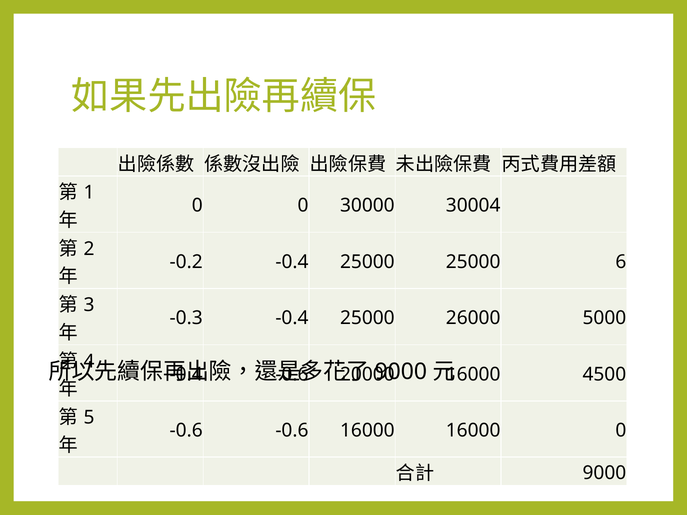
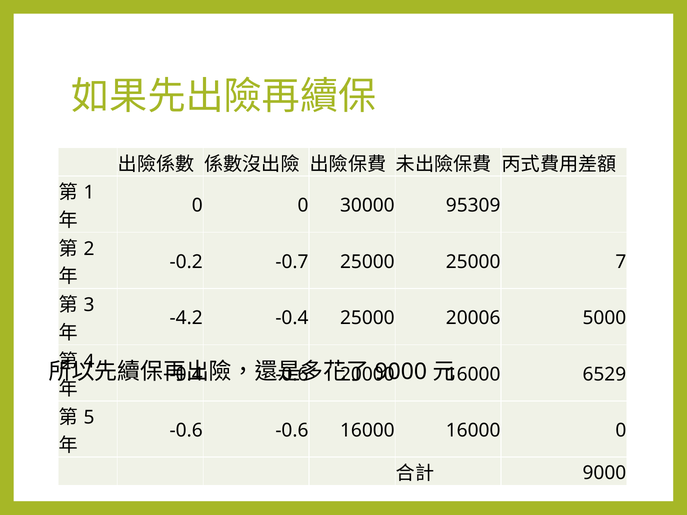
30004: 30004 -> 95309
-0.2 -0.4: -0.4 -> -0.7
6: 6 -> 7
-0.3: -0.3 -> -4.2
26000: 26000 -> 20006
4500: 4500 -> 6529
